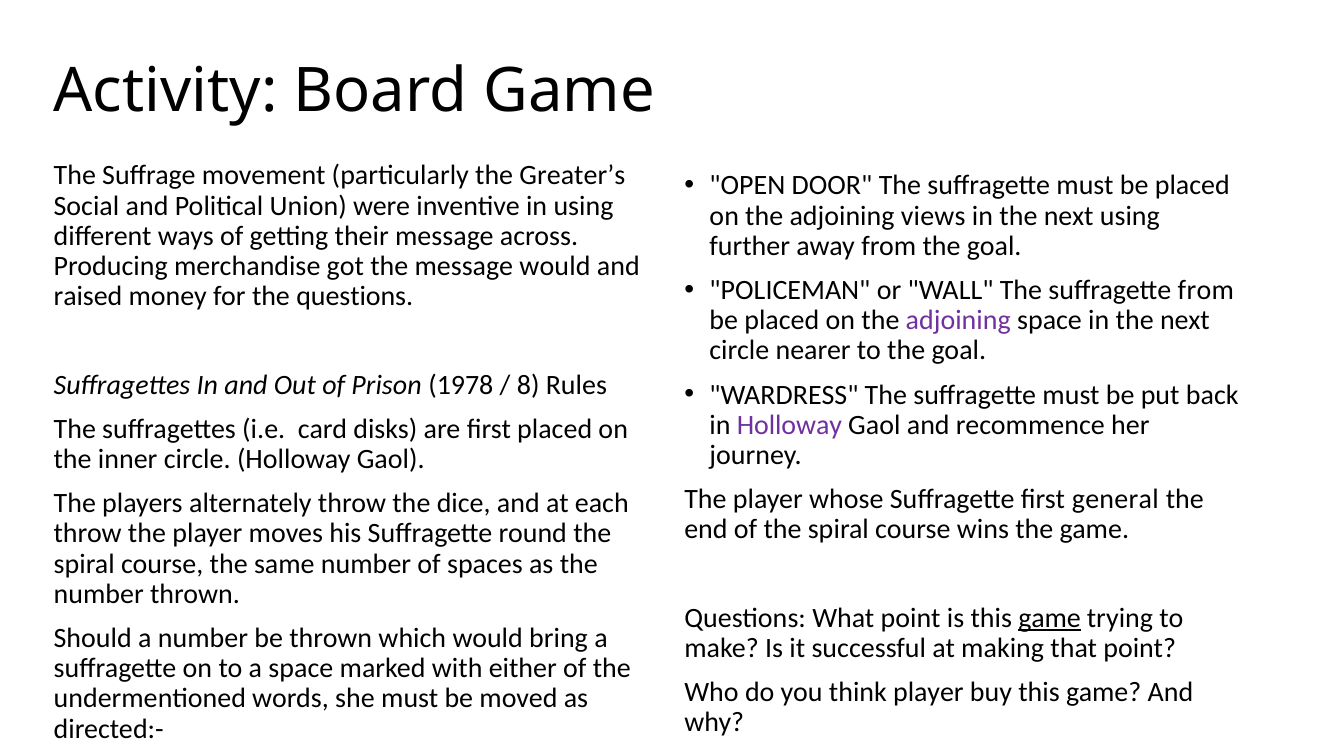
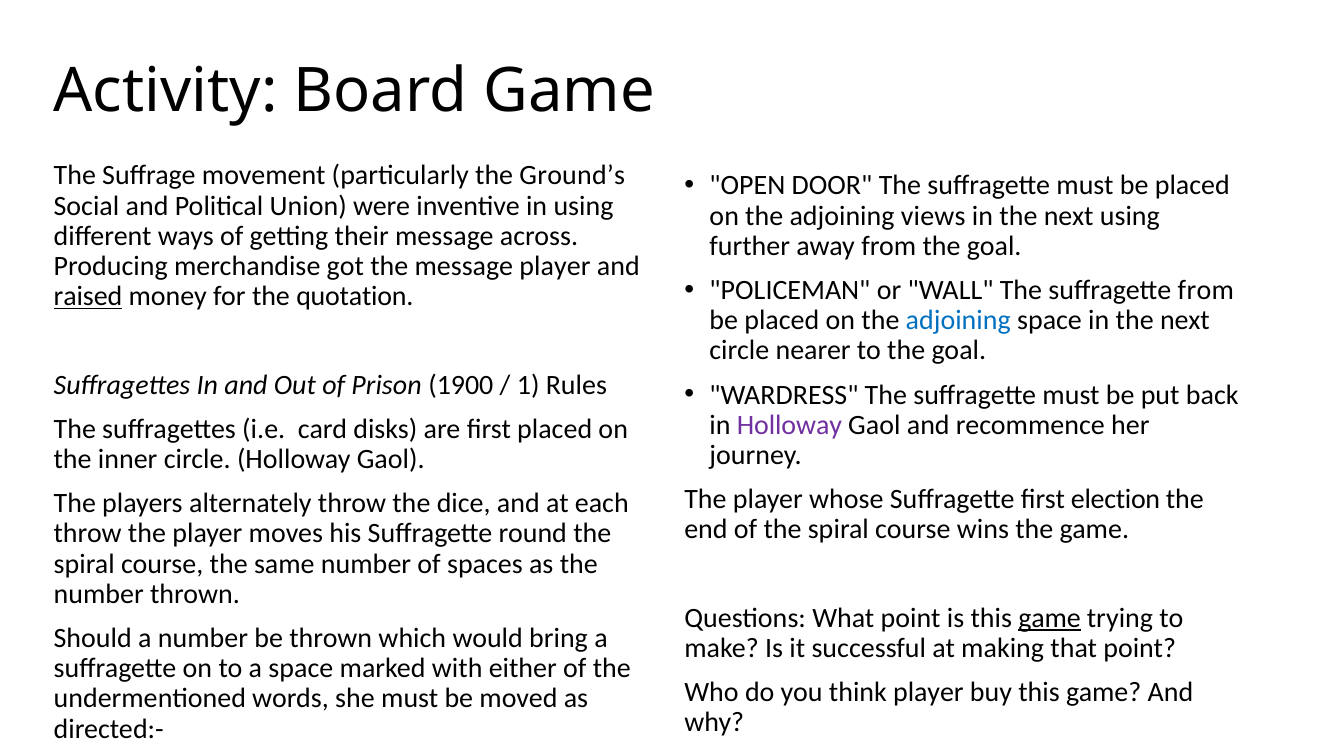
Greater’s: Greater’s -> Ground’s
message would: would -> player
raised underline: none -> present
the questions: questions -> quotation
adjoining at (958, 320) colour: purple -> blue
1978: 1978 -> 1900
8: 8 -> 1
general: general -> election
